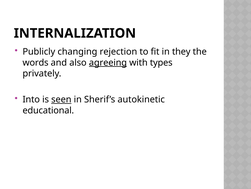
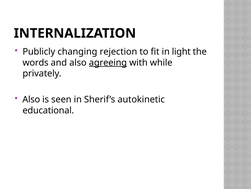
they: they -> light
types: types -> while
Into at (31, 99): Into -> Also
seen underline: present -> none
